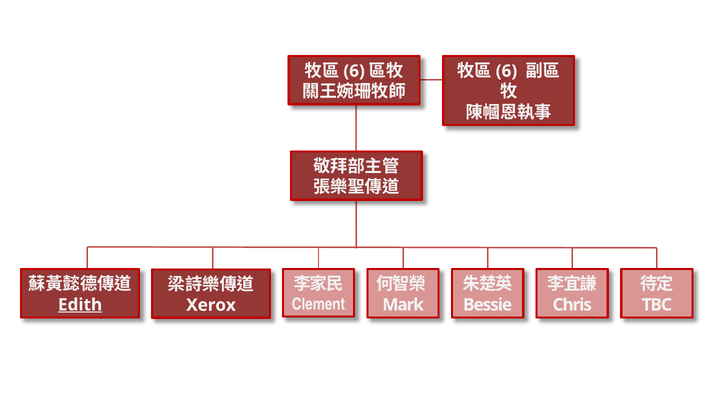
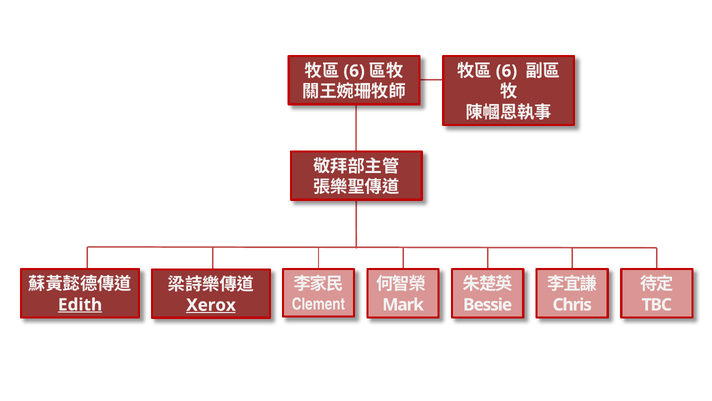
Xerox underline: none -> present
